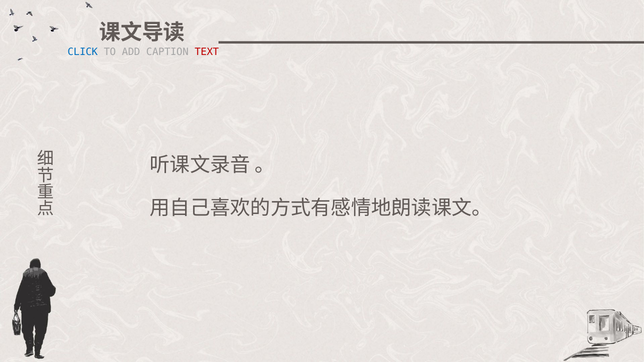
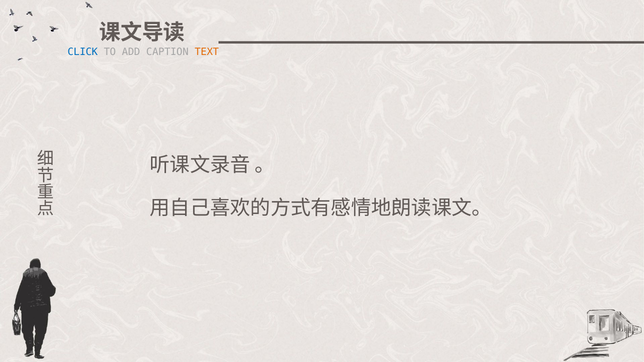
TEXT colour: red -> orange
